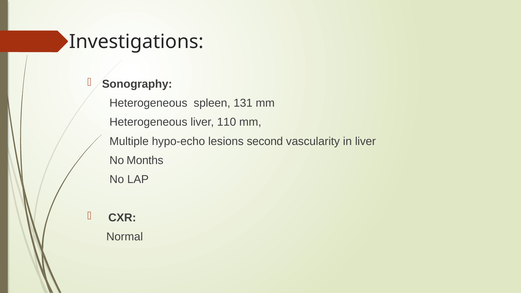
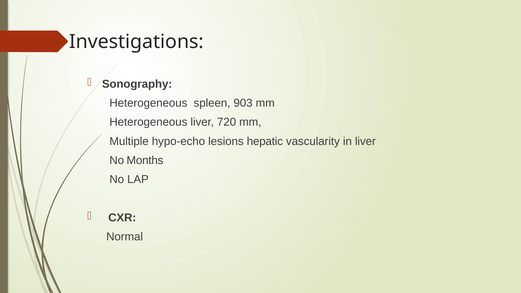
131: 131 -> 903
110: 110 -> 720
second: second -> hepatic
